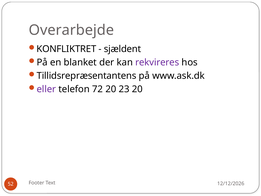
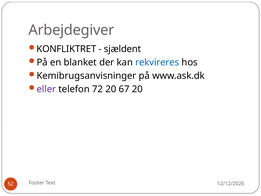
Overarbejde: Overarbejde -> Arbejdegiver
rekvireres colour: purple -> blue
Tillidsrepræsentantens: Tillidsrepræsentantens -> Kemibrugsanvisninger
23: 23 -> 67
